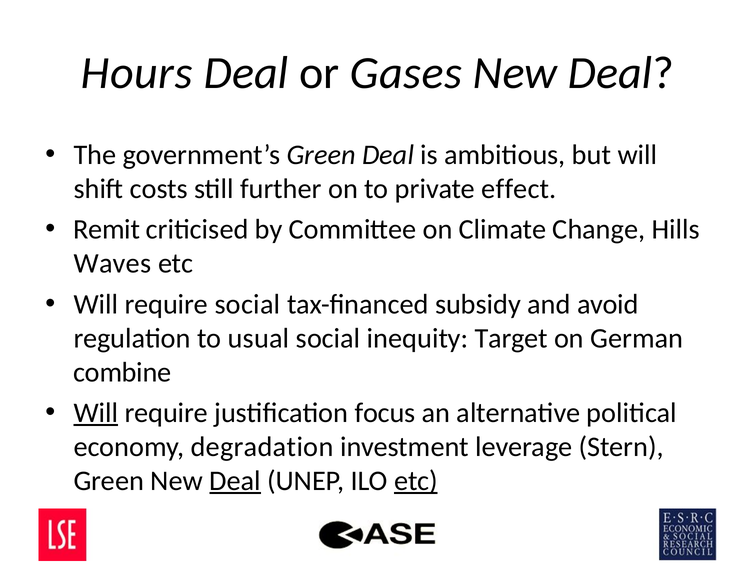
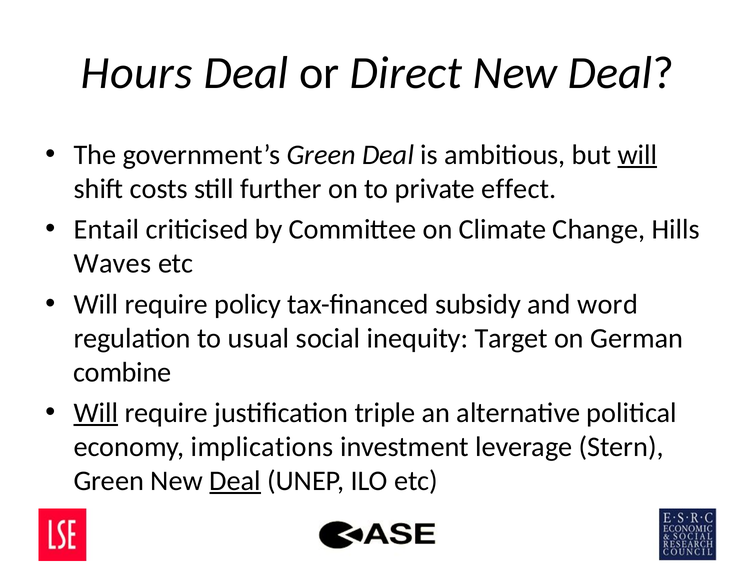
Gases: Gases -> Direct
will at (637, 155) underline: none -> present
Remit: Remit -> Entail
require social: social -> policy
avoid: avoid -> word
focus: focus -> triple
degradation: degradation -> implications
etc at (416, 481) underline: present -> none
